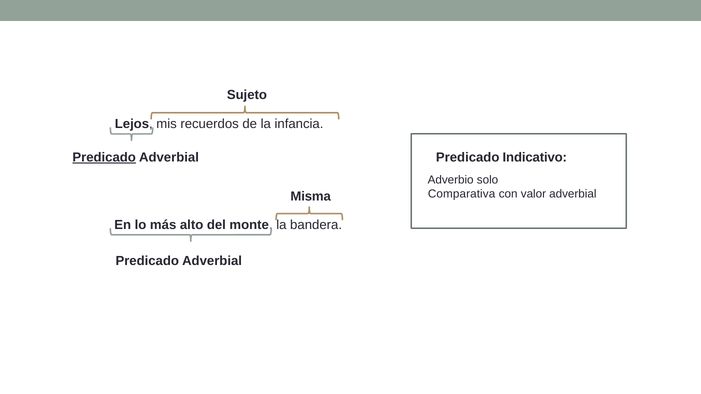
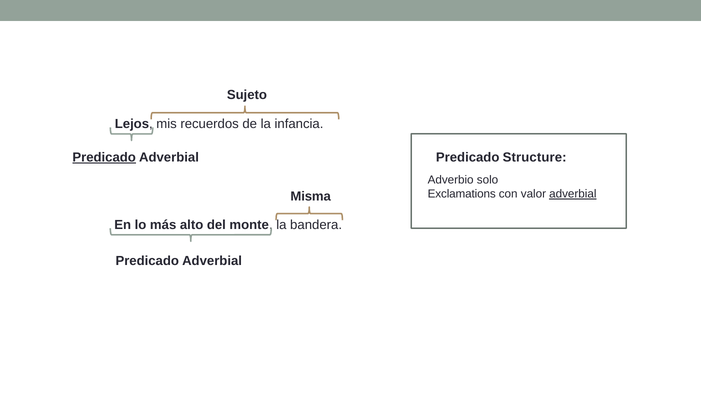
Indicativo: Indicativo -> Structure
Comparativa: Comparativa -> Exclamations
adverbial at (573, 194) underline: none -> present
